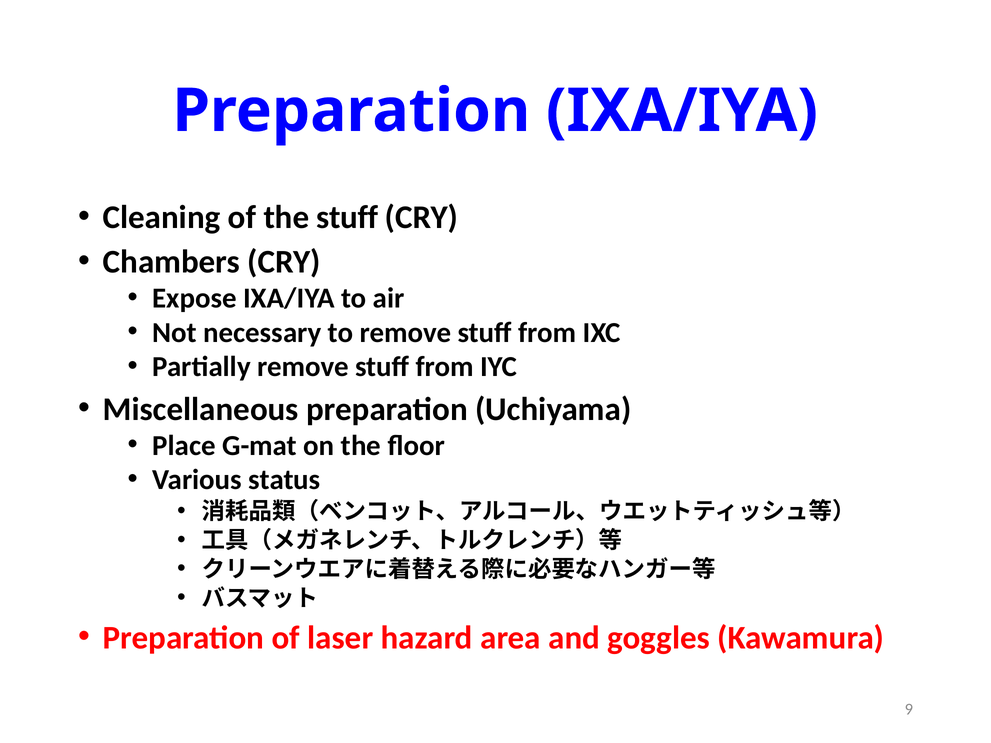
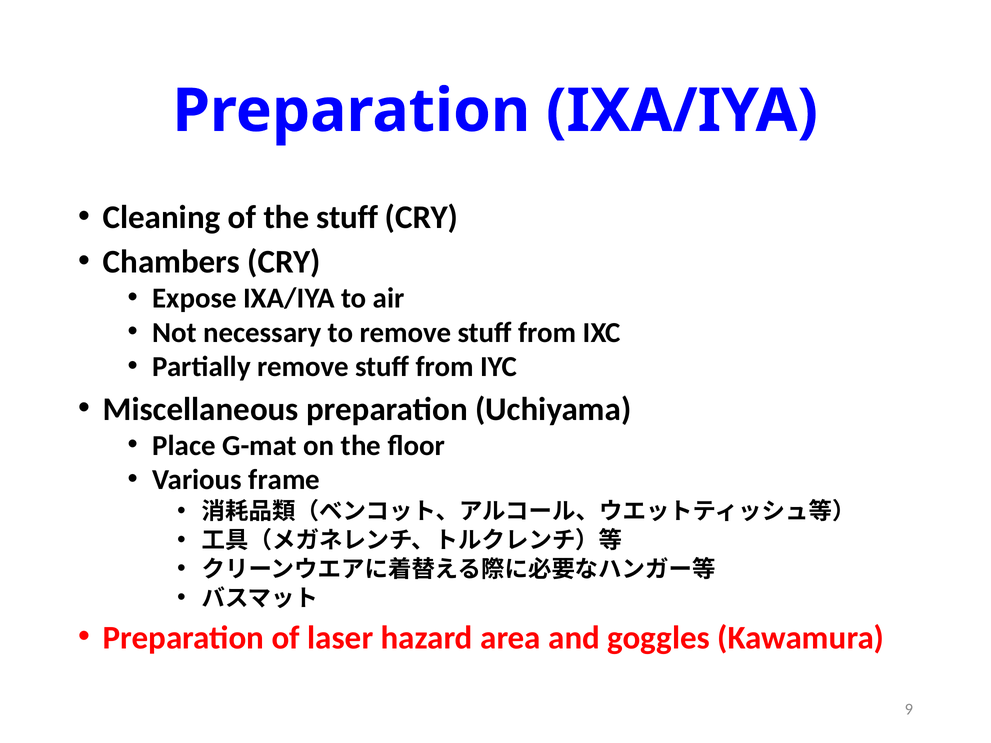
status: status -> frame
